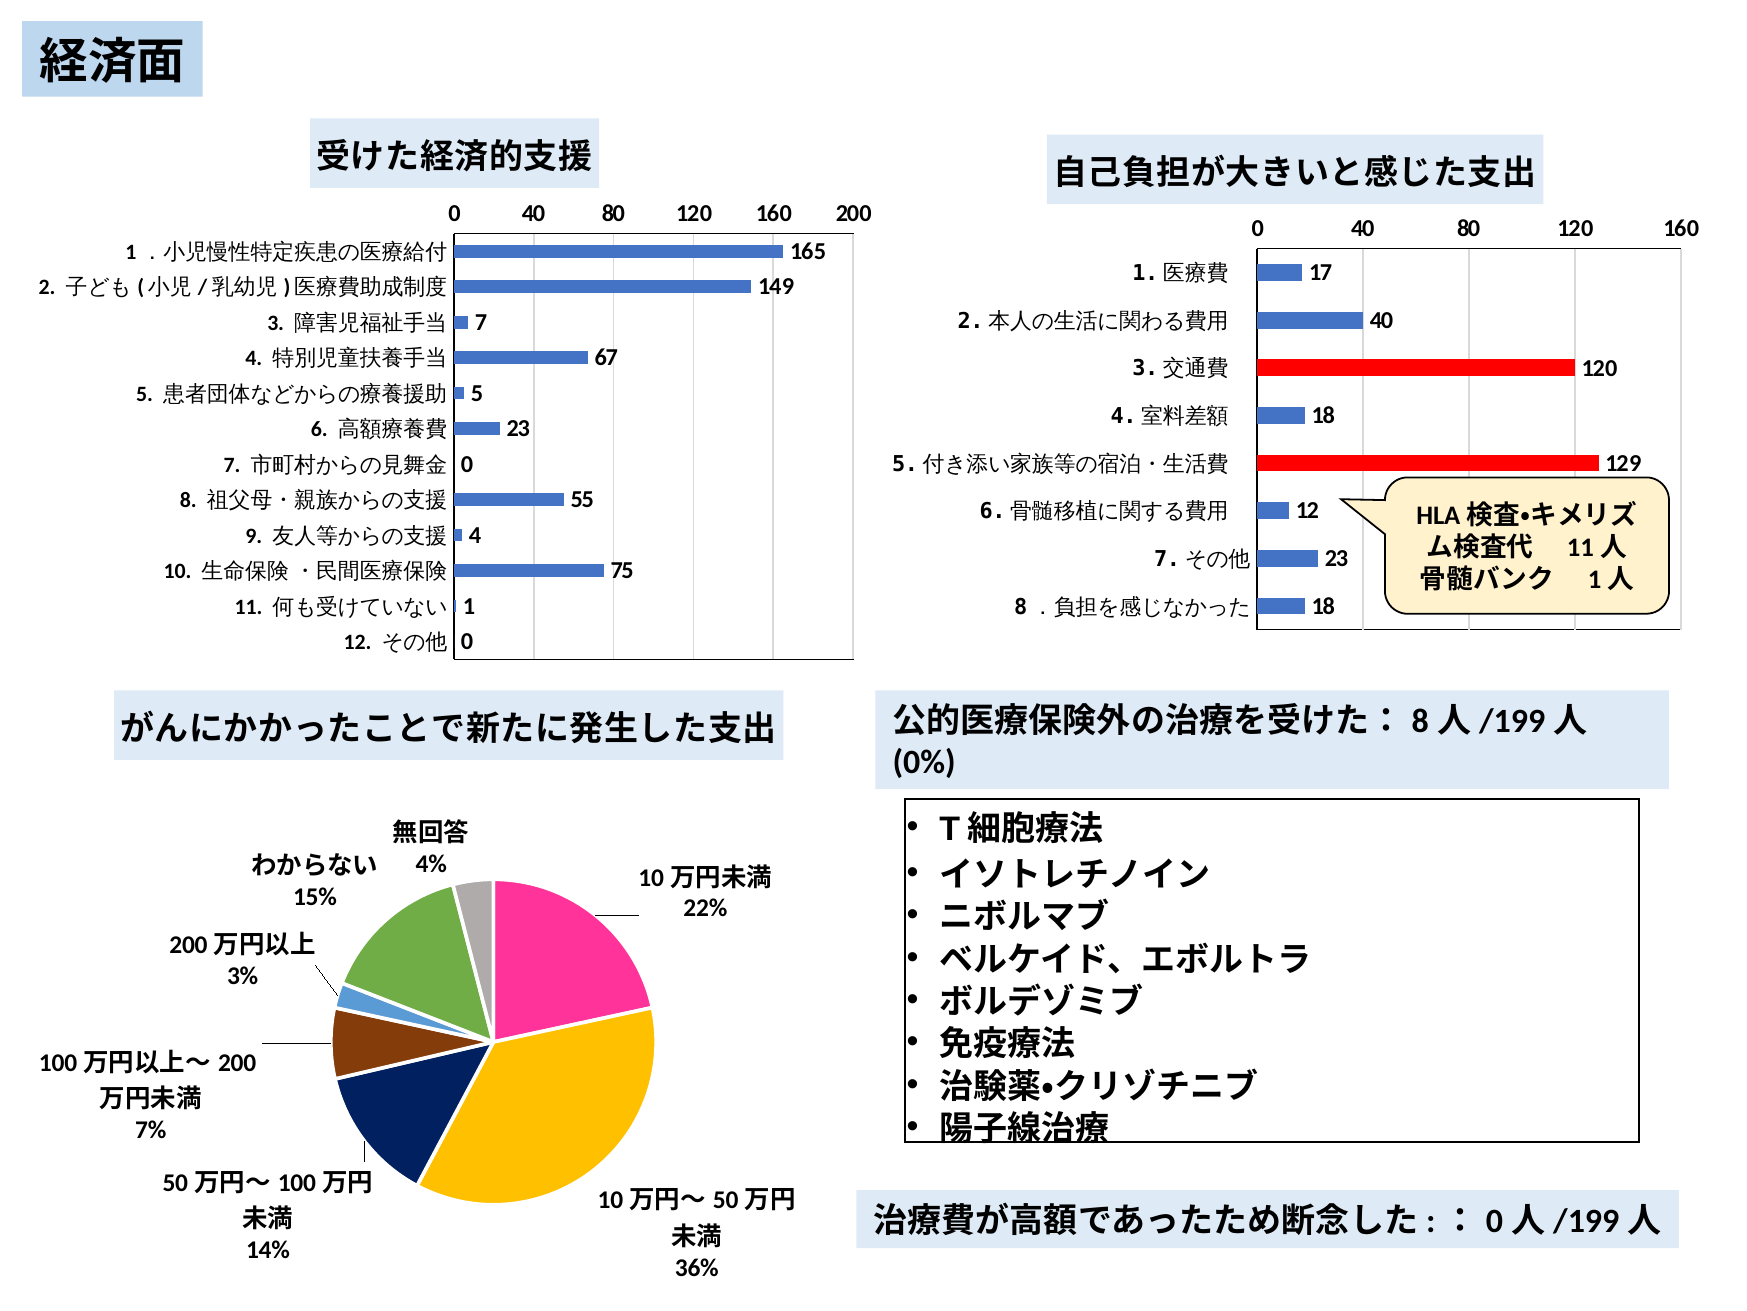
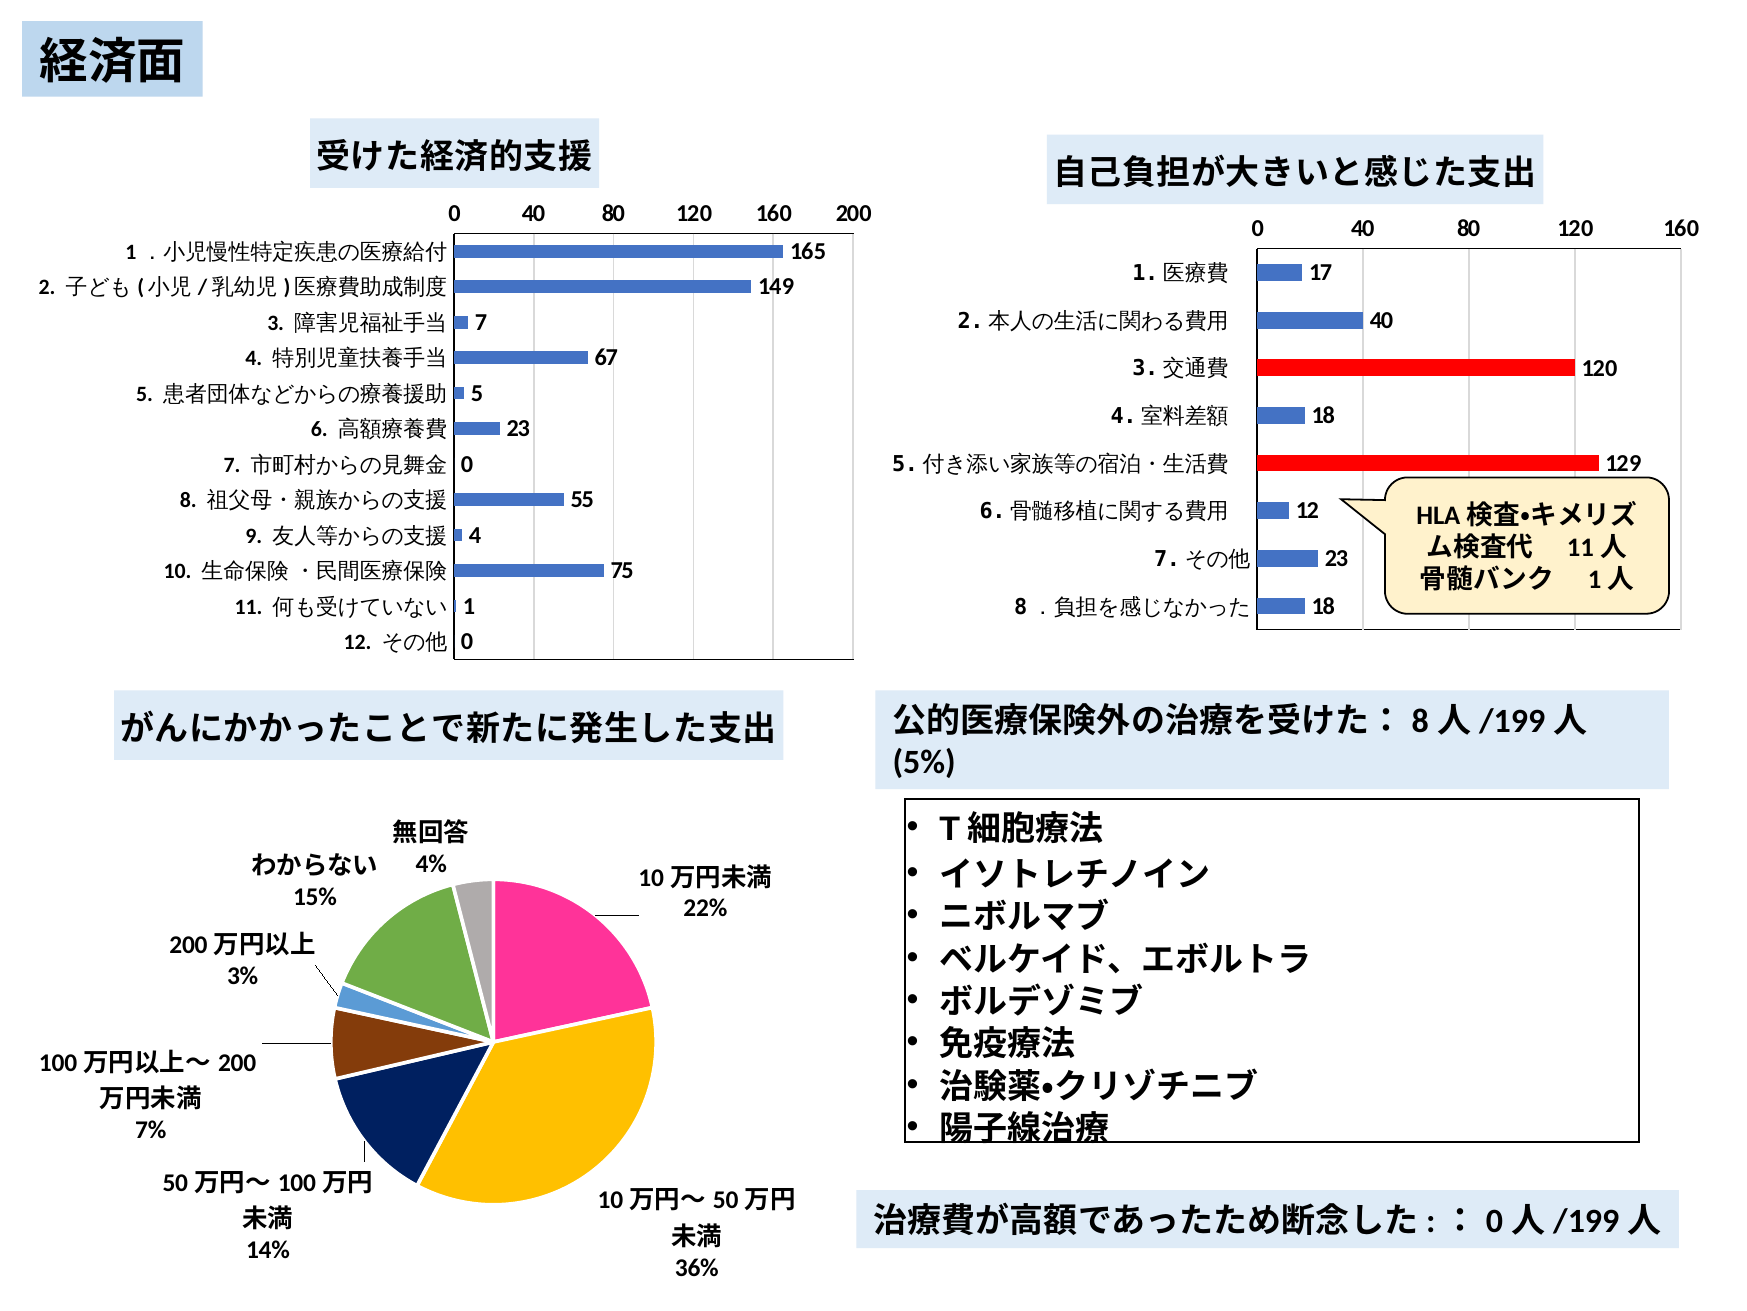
0%: 0% -> 5%
